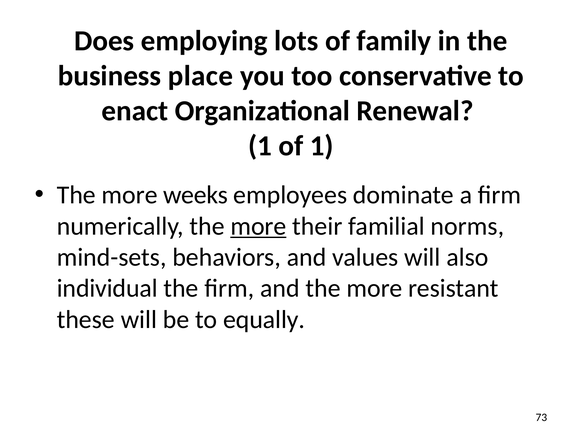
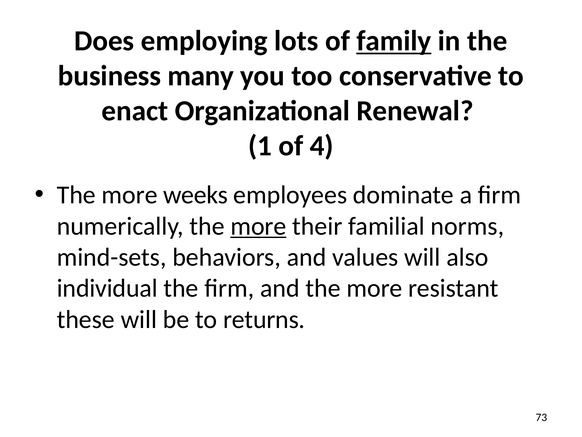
family underline: none -> present
place: place -> many
of 1: 1 -> 4
equally: equally -> returns
